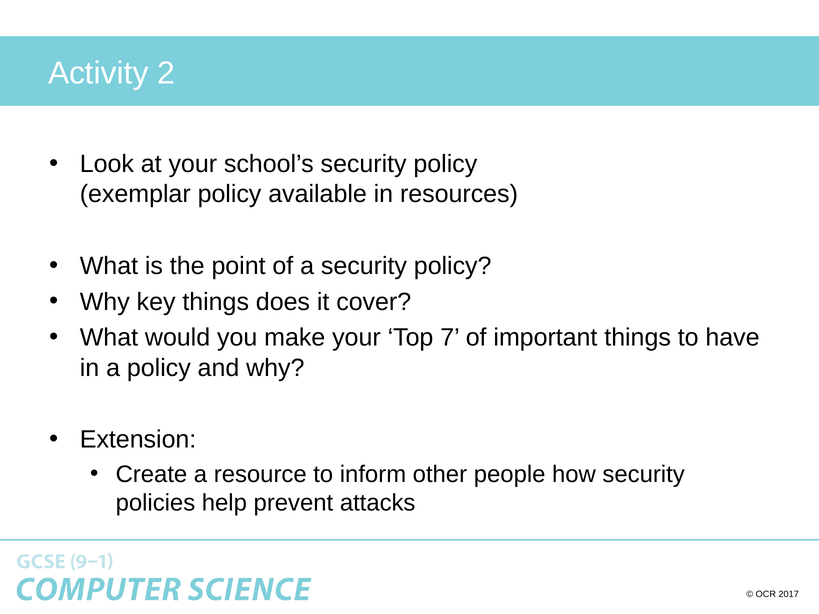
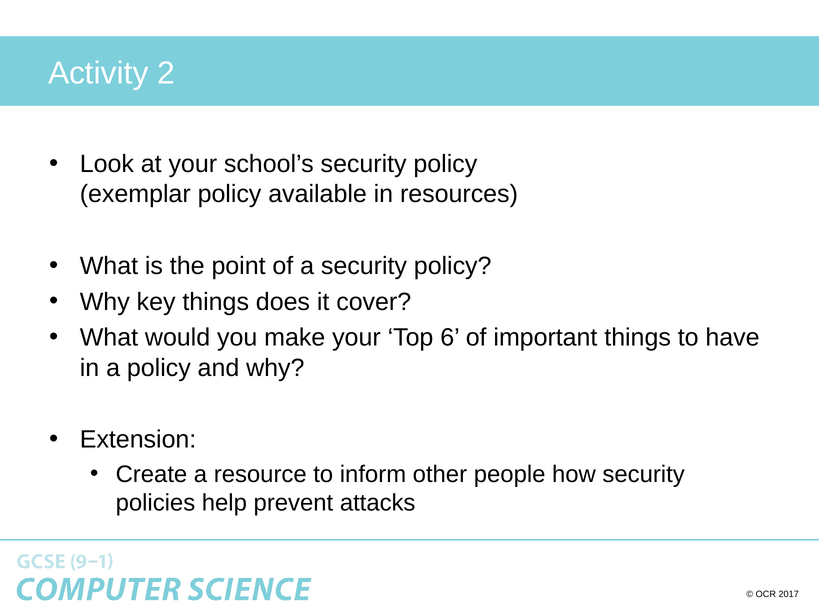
7: 7 -> 6
